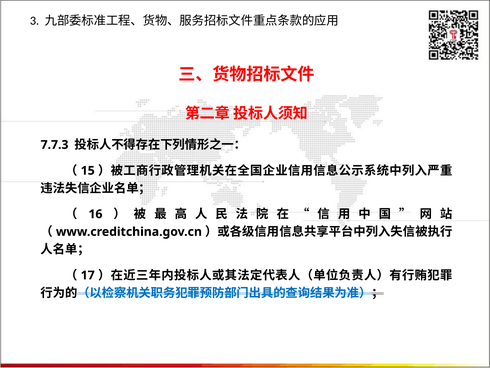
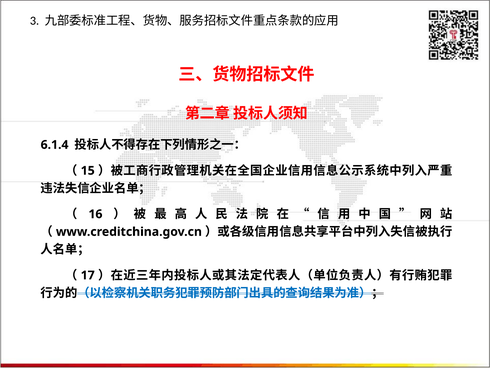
7.7.3: 7.7.3 -> 6.1.4
